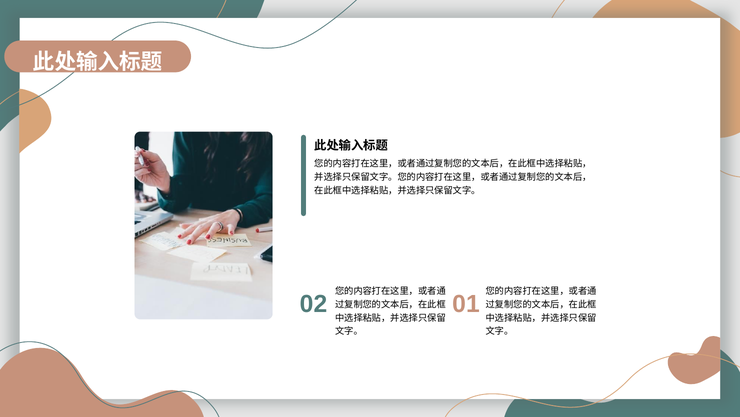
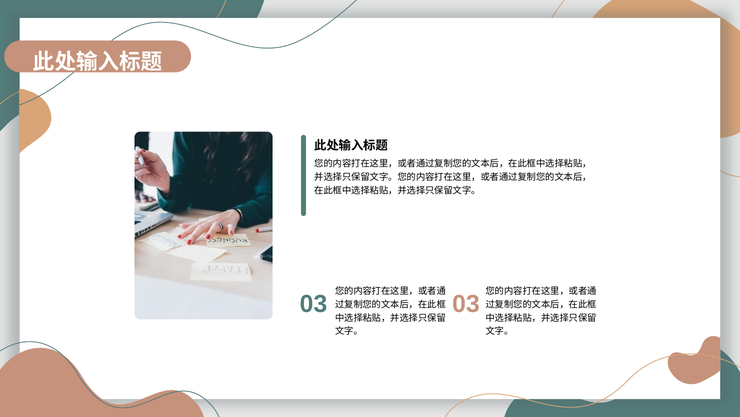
2 at (320, 303): 2 -> 3
1 at (473, 303): 1 -> 3
